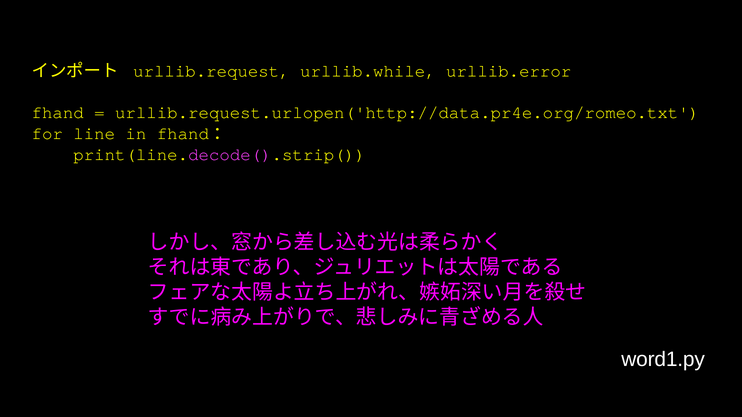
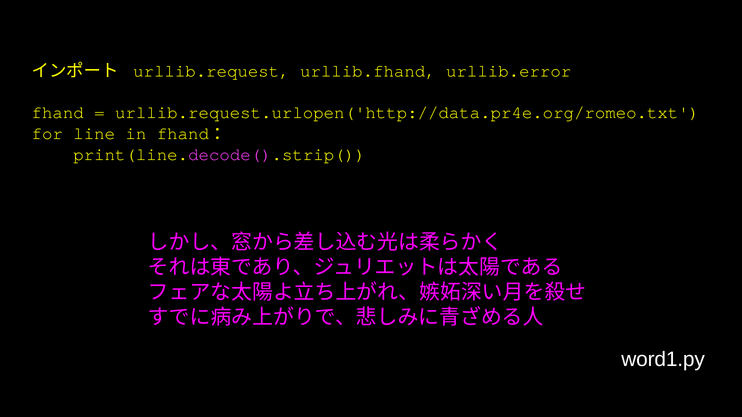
urllib.while: urllib.while -> urllib.fhand
